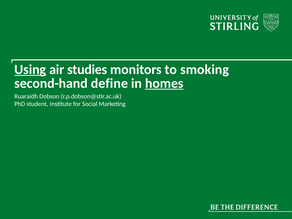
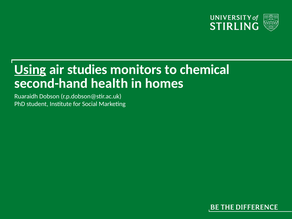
smoking: smoking -> chemical
define: define -> health
homes underline: present -> none
